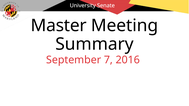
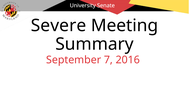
Master: Master -> Severe
